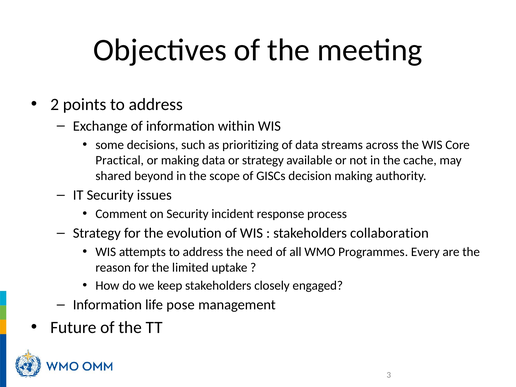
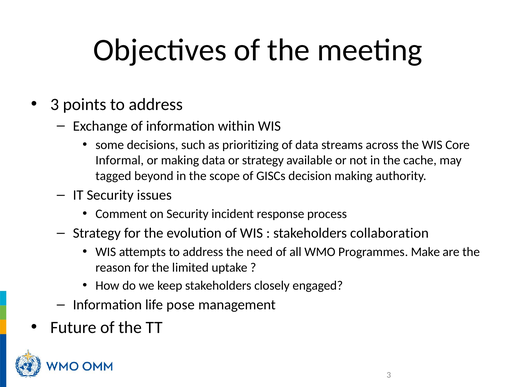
2 at (55, 104): 2 -> 3
Practical: Practical -> Informal
shared: shared -> tagged
Every: Every -> Make
